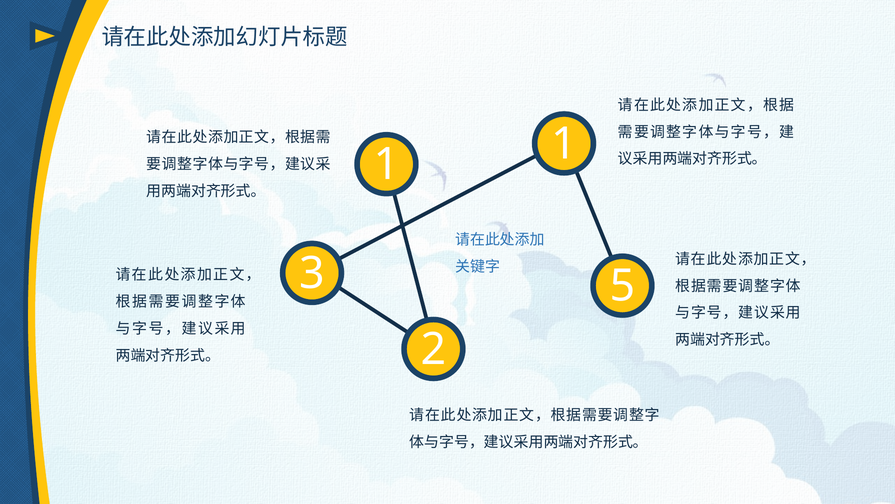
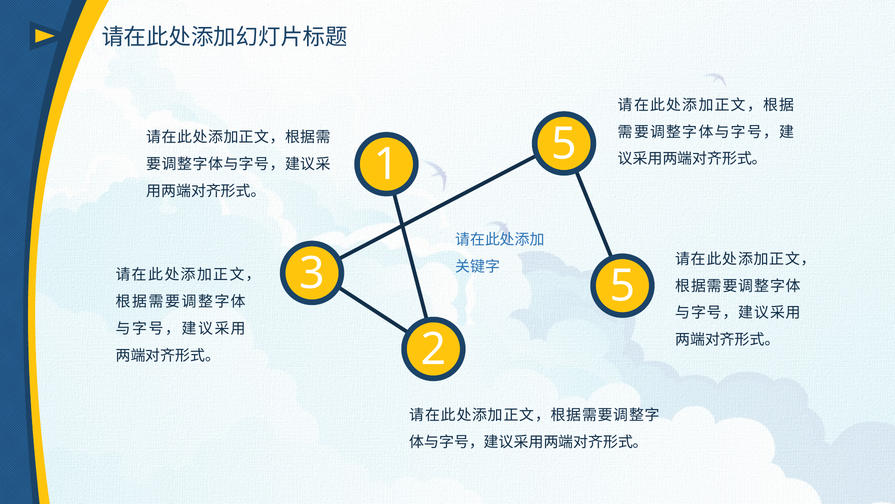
1 1: 1 -> 5
